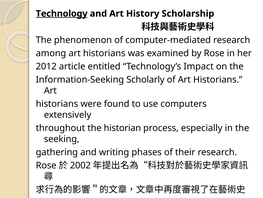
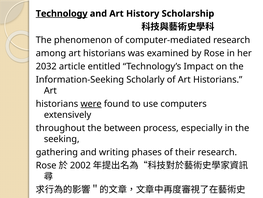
2012: 2012 -> 2032
were underline: none -> present
historian: historian -> between
